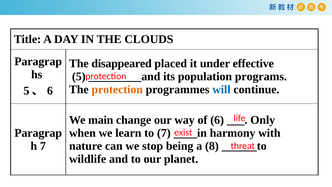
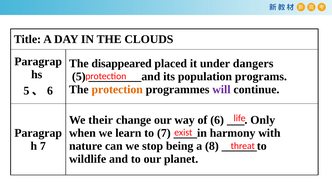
effective: effective -> dangers
will colour: blue -> purple
main: main -> their
